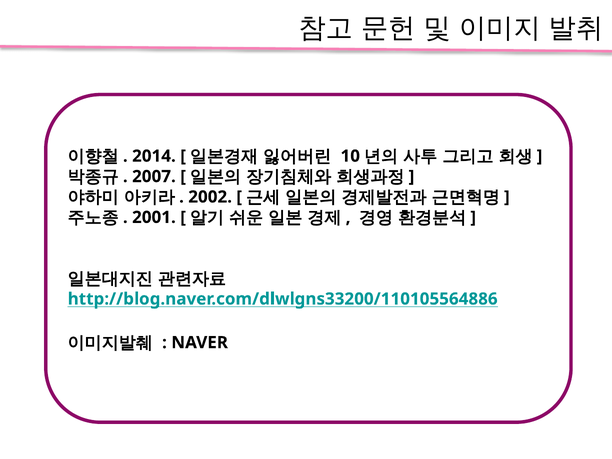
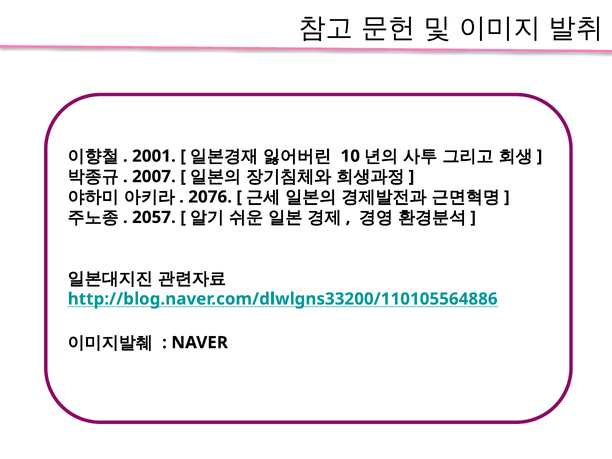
2014: 2014 -> 2001
2002: 2002 -> 2076
2001: 2001 -> 2057
